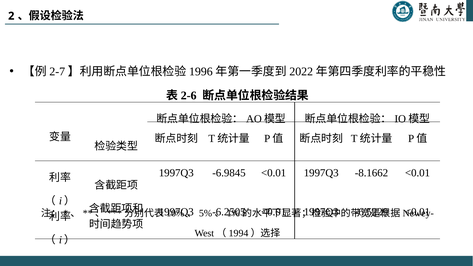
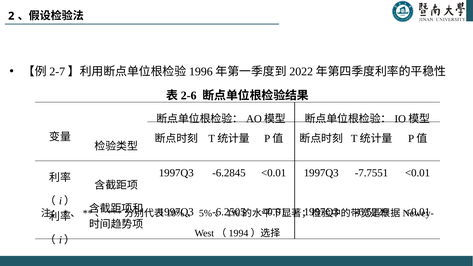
-6.9845: -6.9845 -> -6.2845
-8.1662: -8.1662 -> -7.7551
